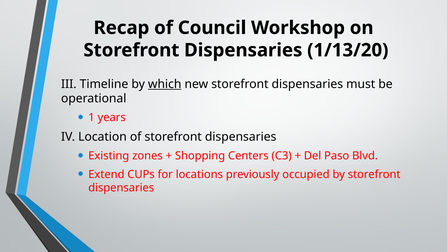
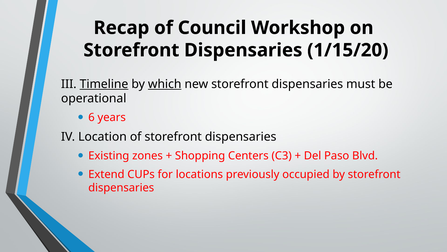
1/13/20: 1/13/20 -> 1/15/20
Timeline underline: none -> present
1: 1 -> 6
